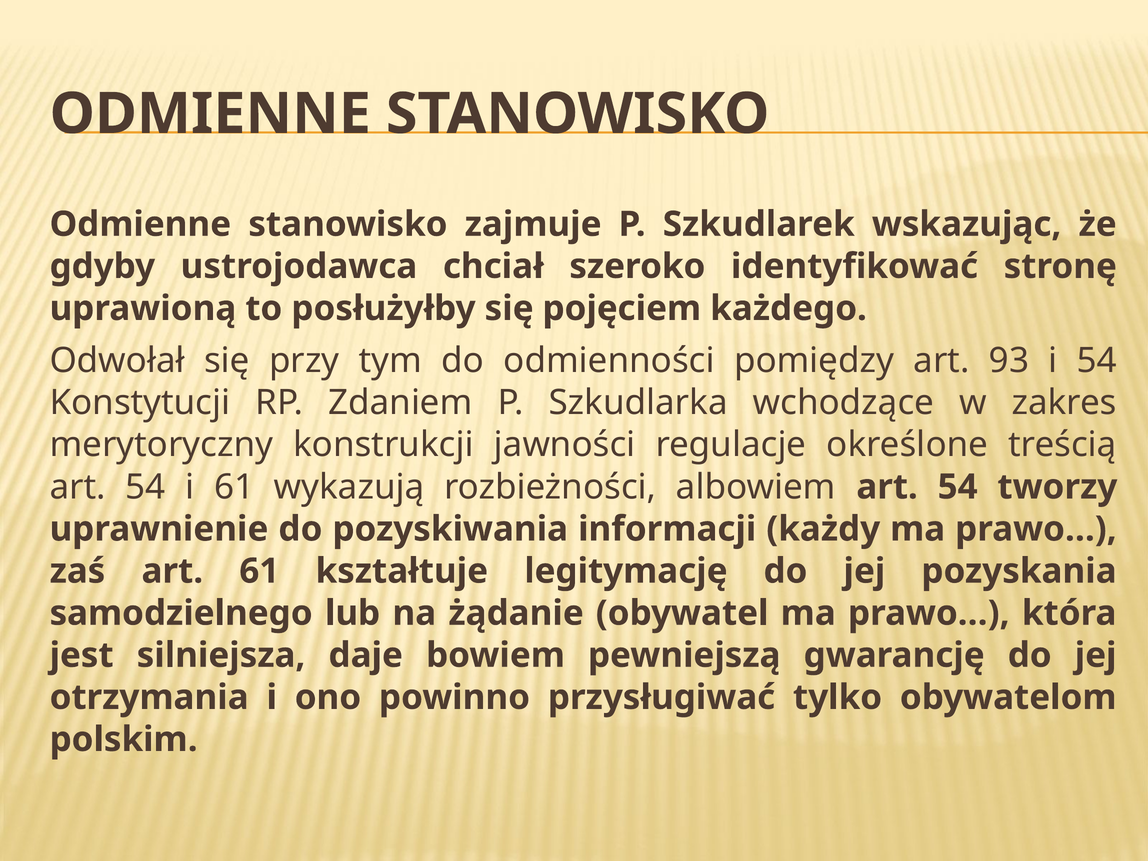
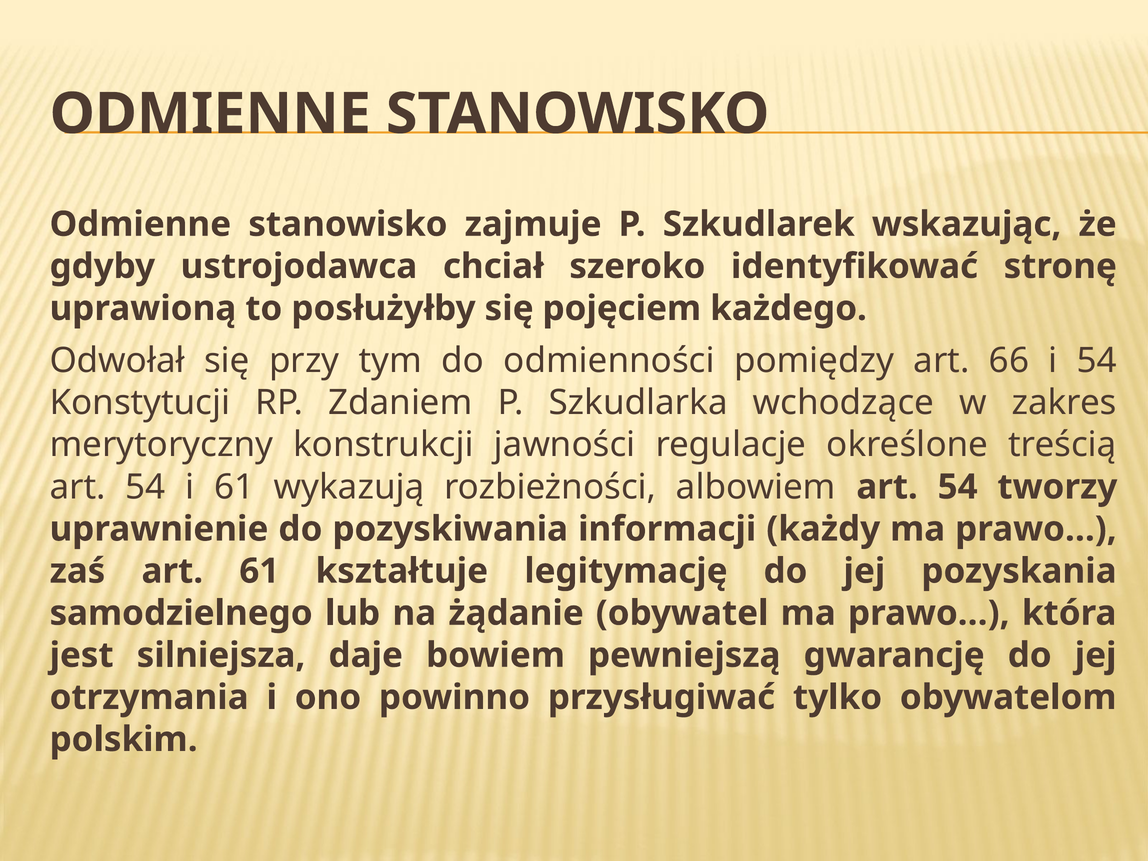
93: 93 -> 66
